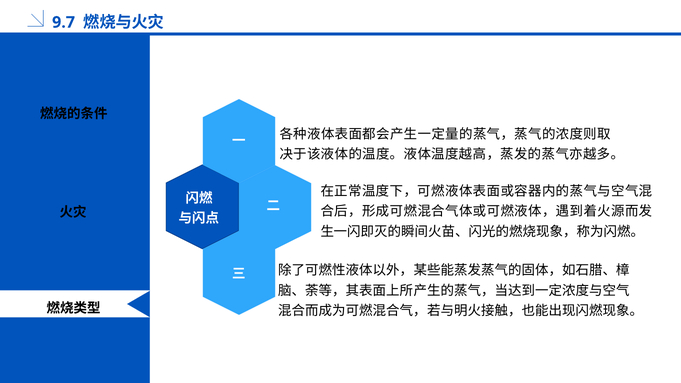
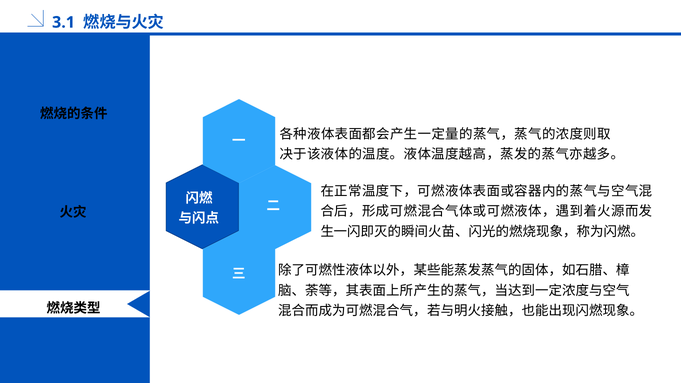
9.7: 9.7 -> 3.1
